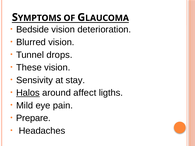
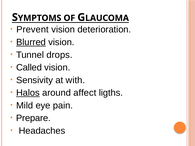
Bedside: Bedside -> Prevent
Blurred underline: none -> present
These: These -> Called
stay: stay -> with
